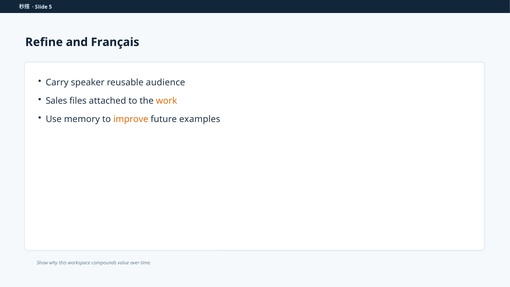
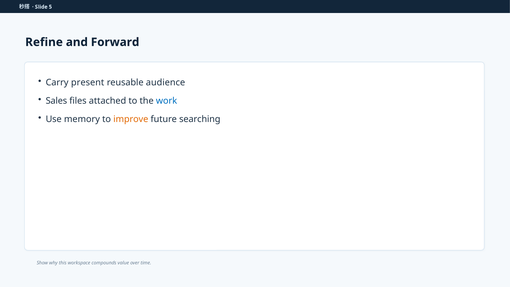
Français: Français -> Forward
speaker: speaker -> present
work colour: orange -> blue
examples: examples -> searching
